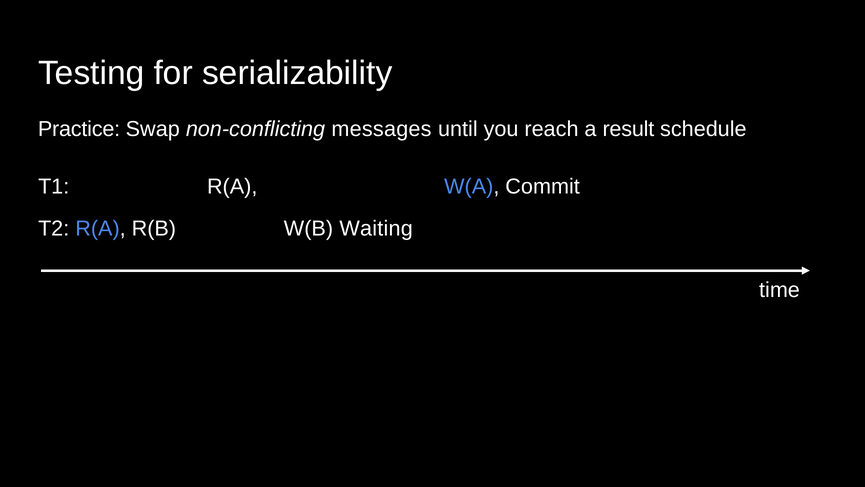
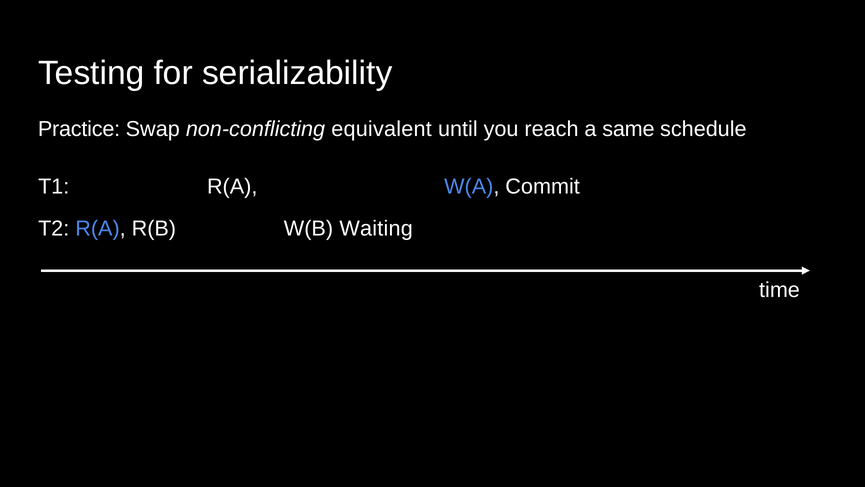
messages: messages -> equivalent
result: result -> same
